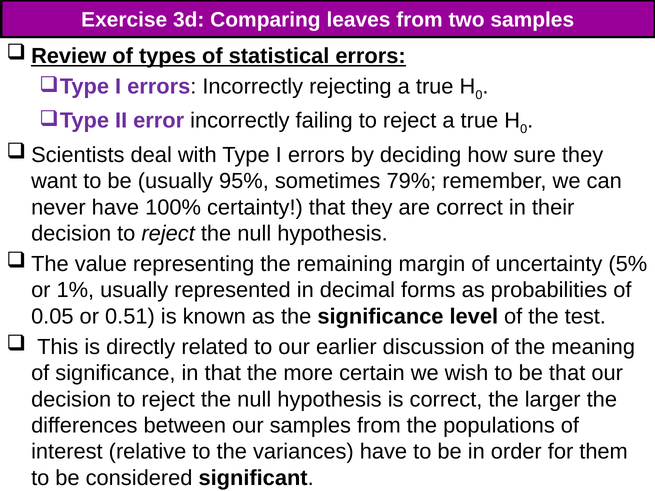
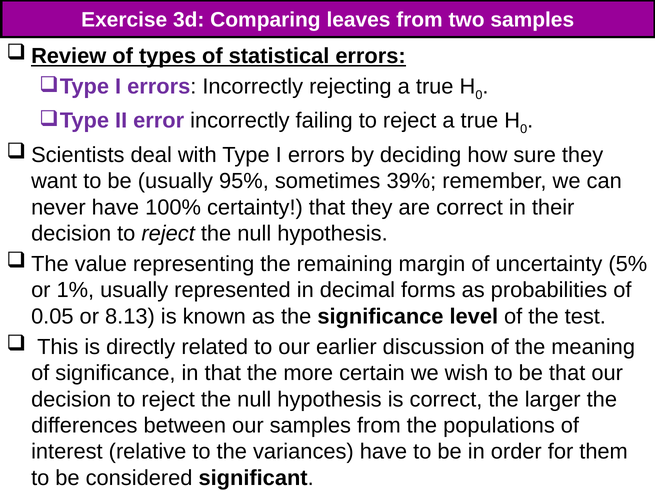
79%: 79% -> 39%
0.51: 0.51 -> 8.13
